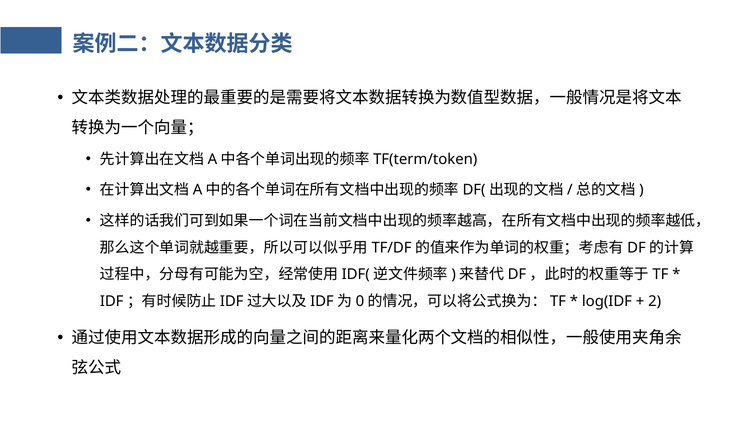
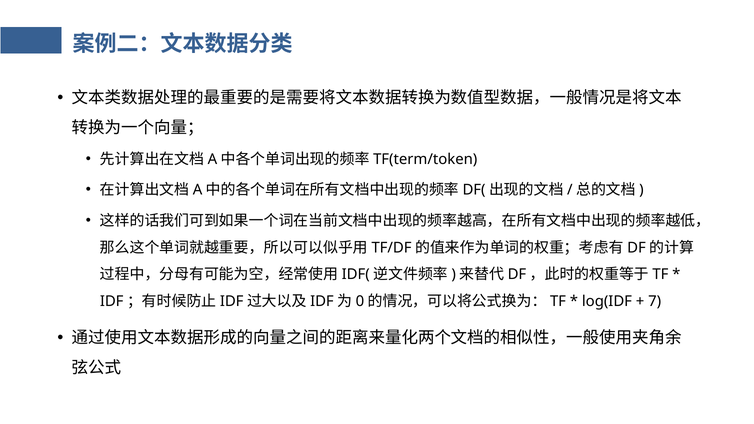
2: 2 -> 7
